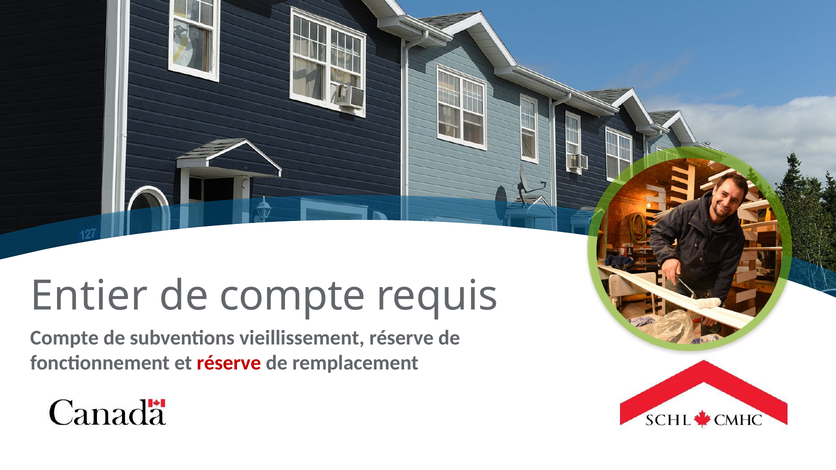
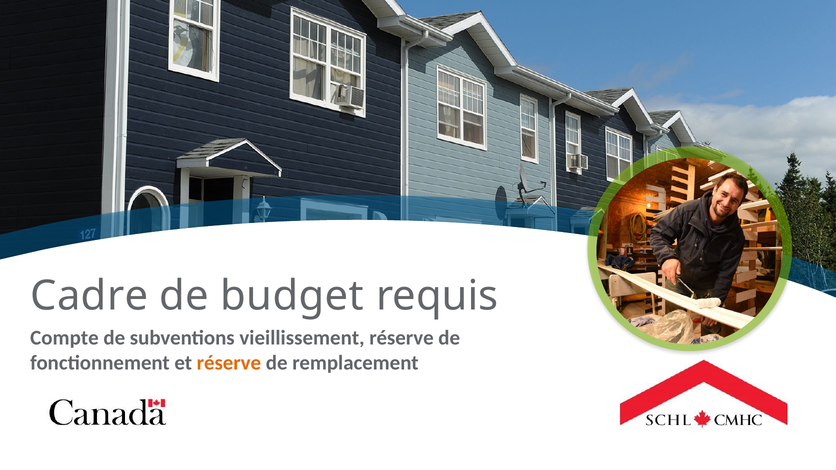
Entier: Entier -> Cadre
de compte: compte -> budget
réserve at (229, 363) colour: red -> orange
